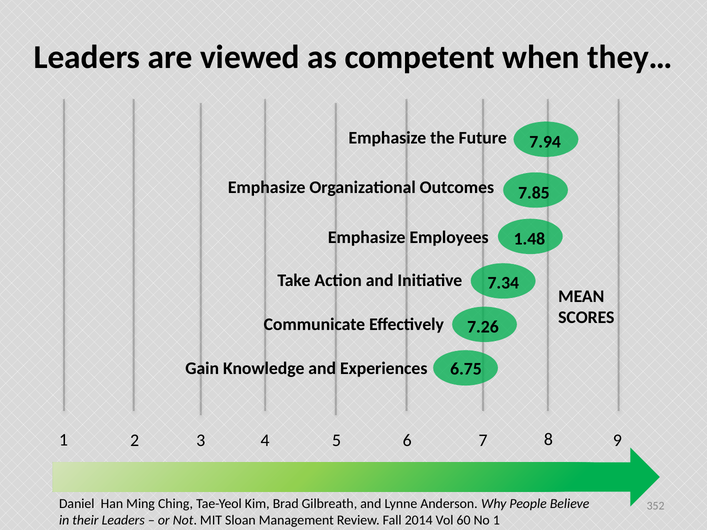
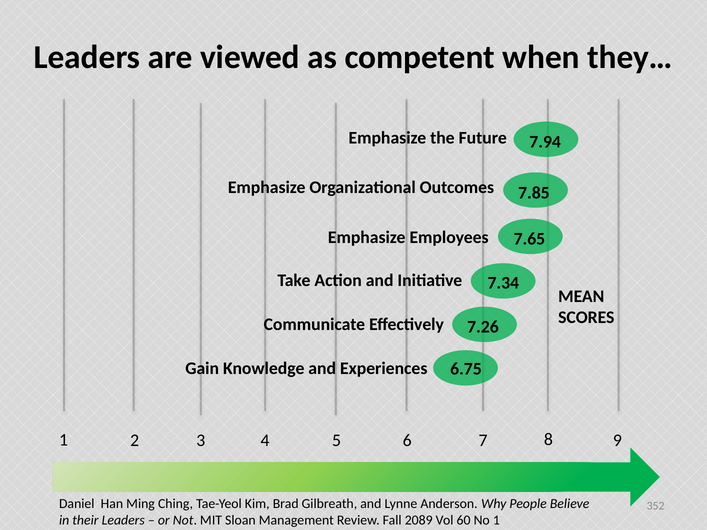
1.48: 1.48 -> 7.65
2014: 2014 -> 2089
